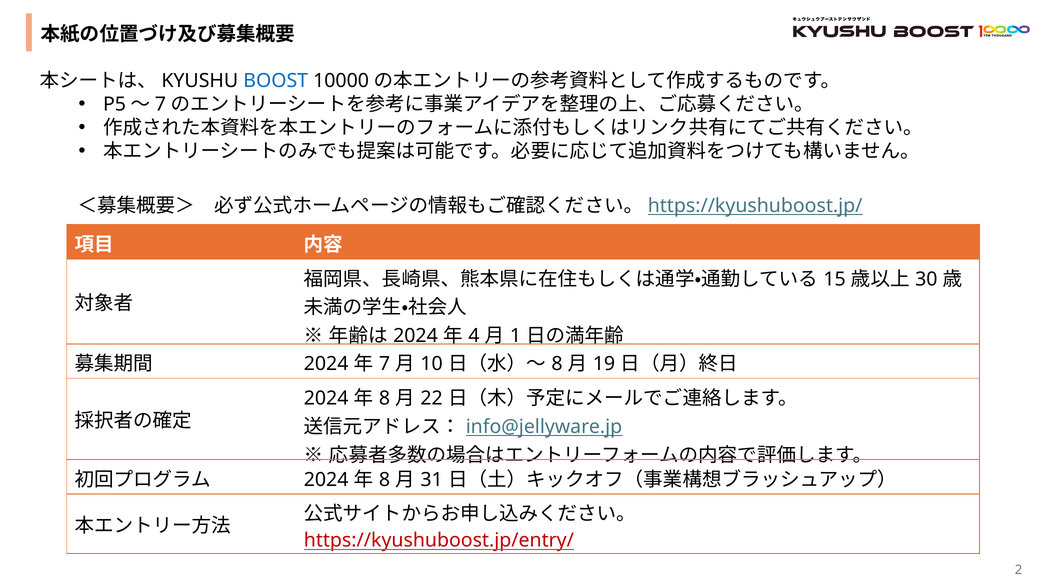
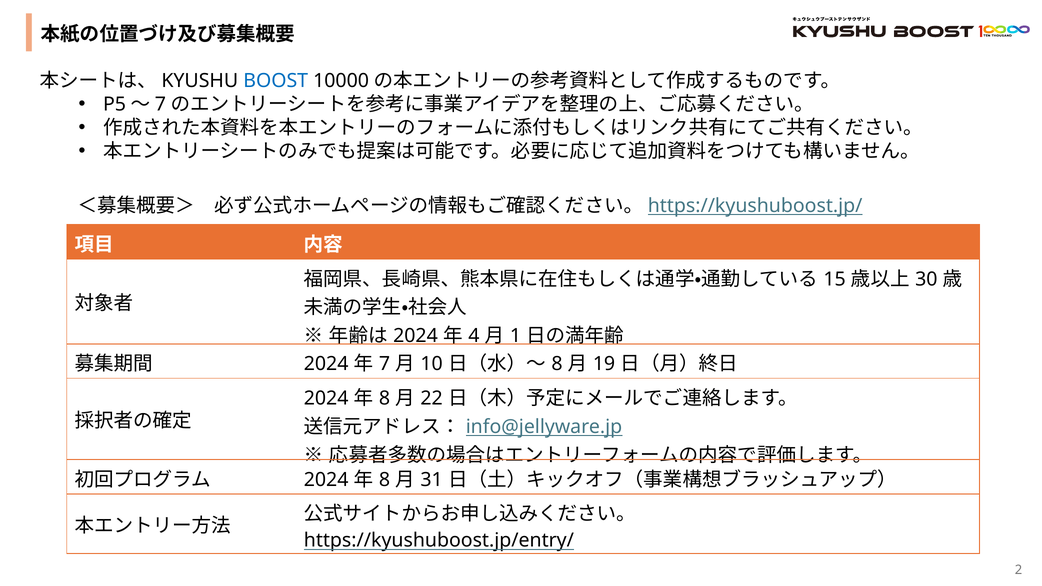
https://kyushuboost.jp/entry/ colour: red -> black
